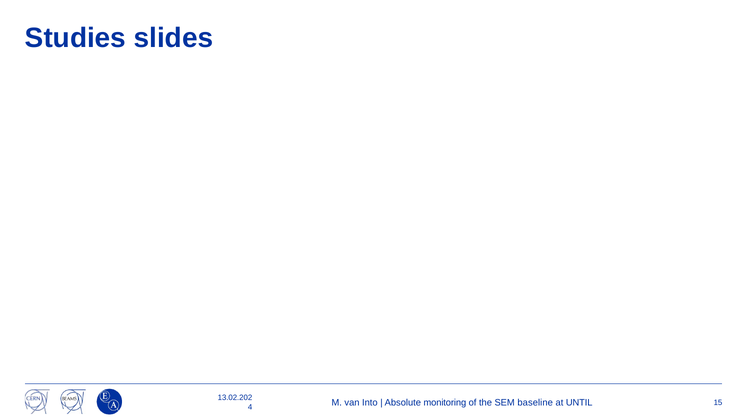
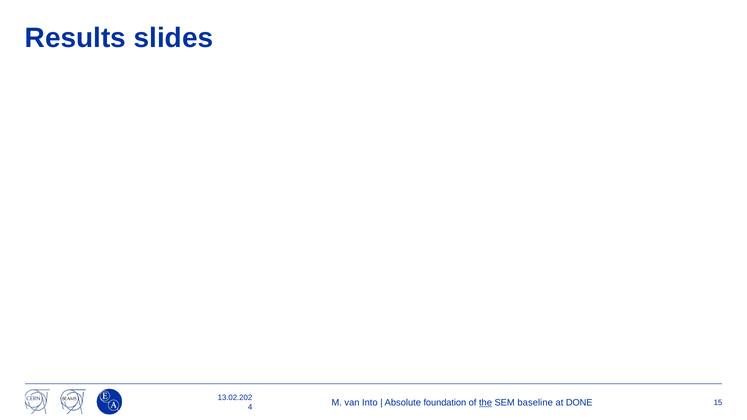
Studies: Studies -> Results
monitoring: monitoring -> foundation
the underline: none -> present
UNTIL: UNTIL -> DONE
